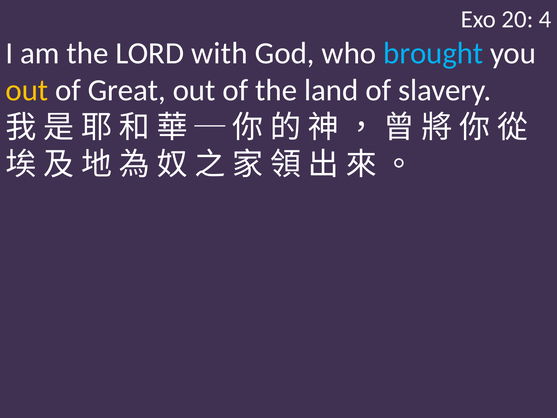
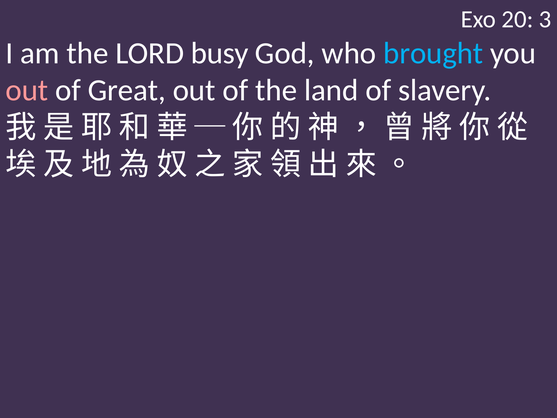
4: 4 -> 3
with: with -> busy
out at (27, 90) colour: yellow -> pink
